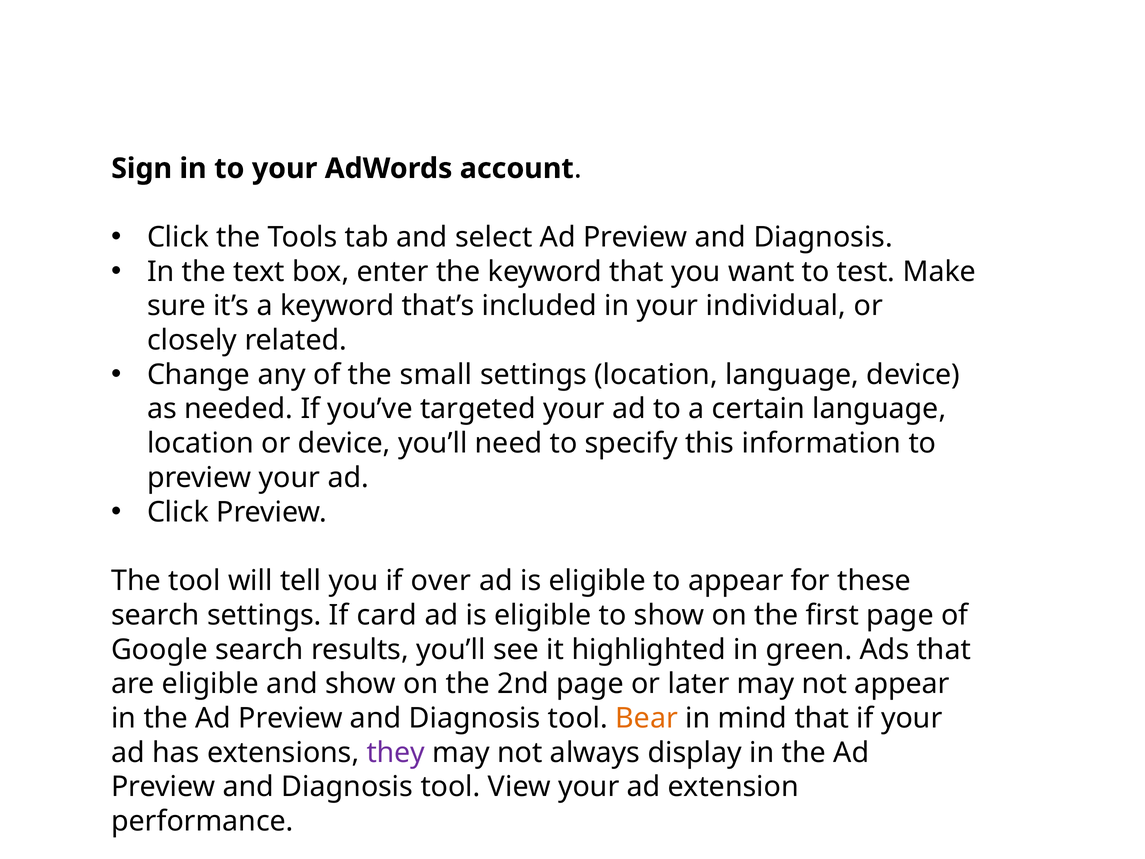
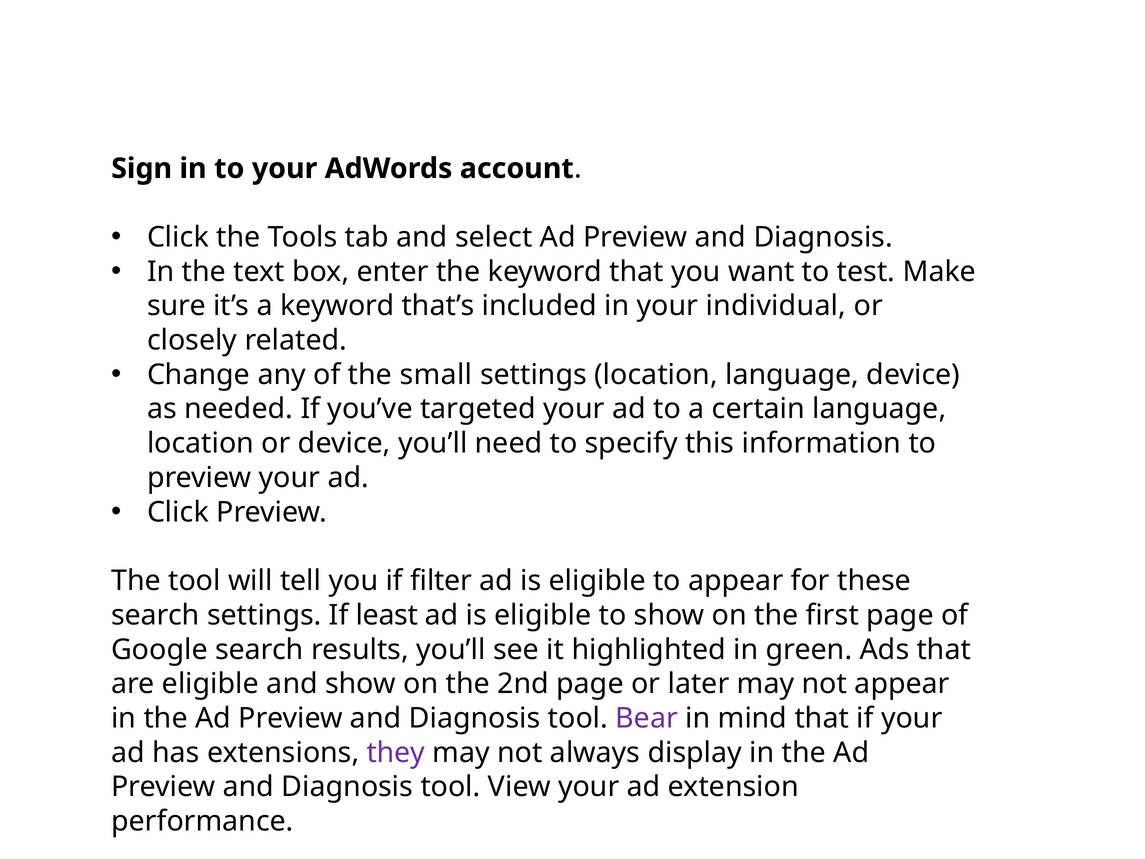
over: over -> filter
card: card -> least
Bear colour: orange -> purple
